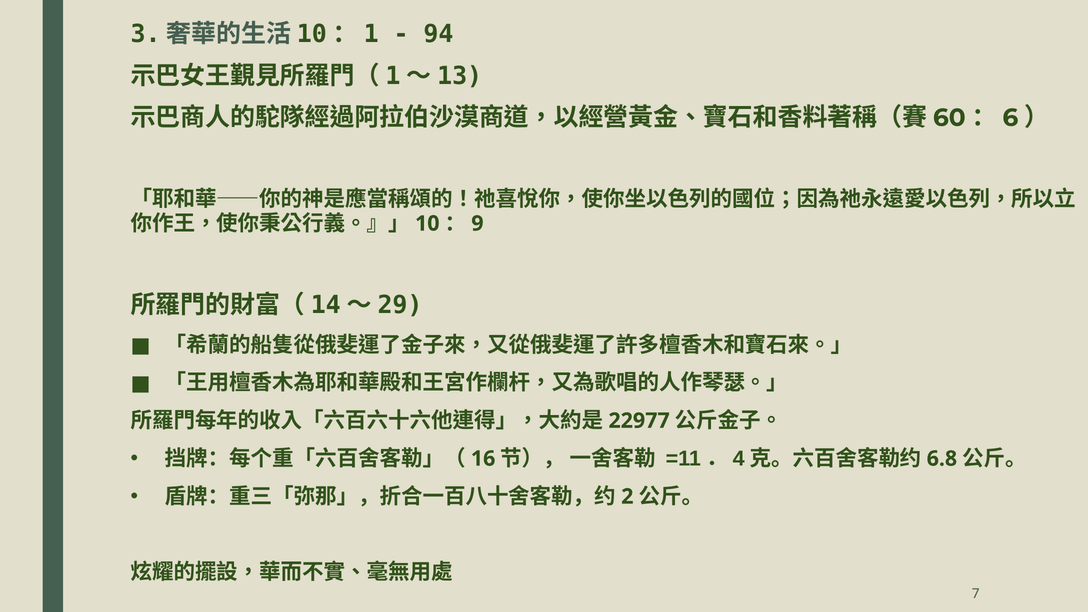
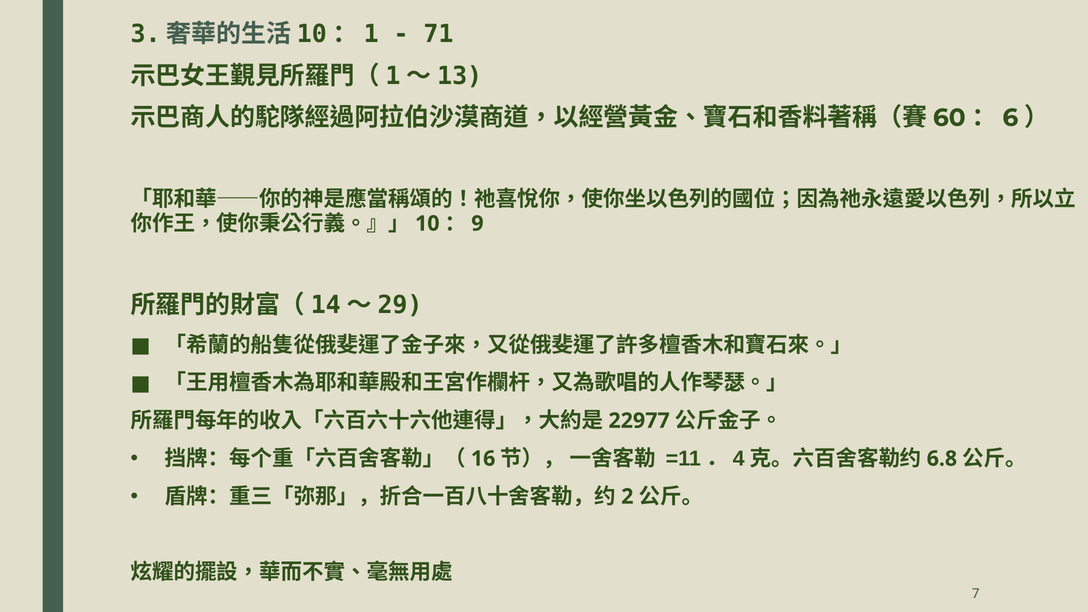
94: 94 -> 71
